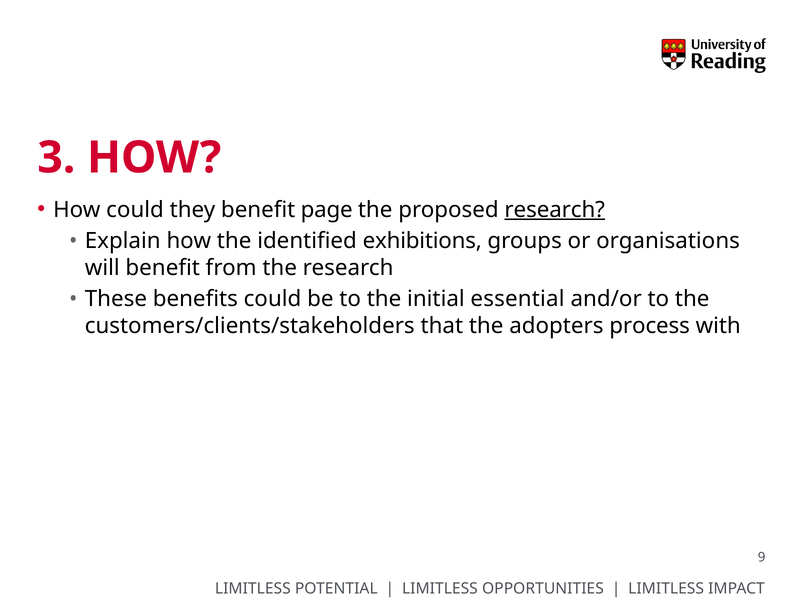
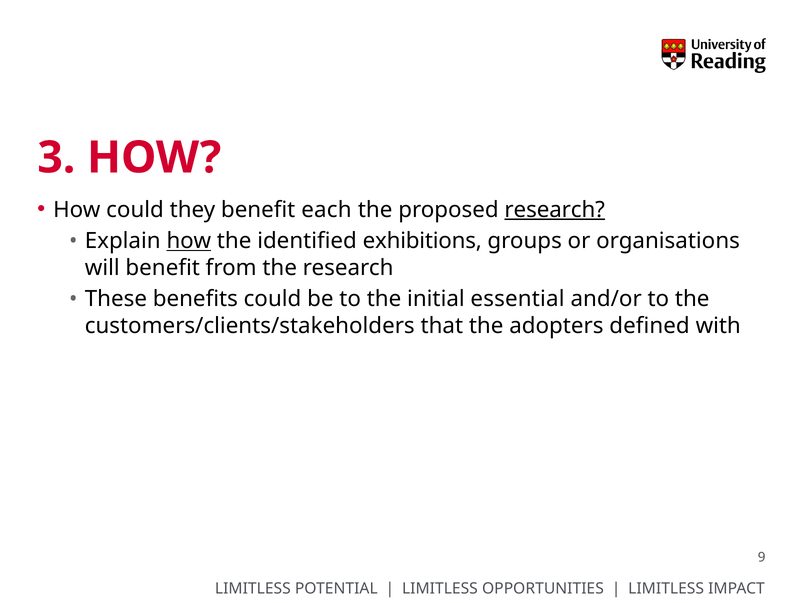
page: page -> each
how at (189, 241) underline: none -> present
process: process -> defined
